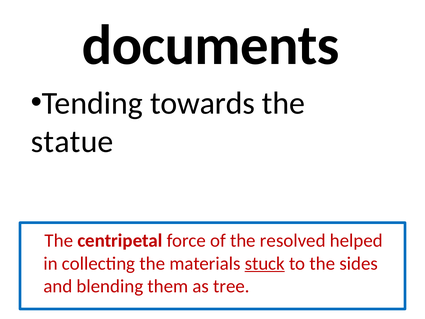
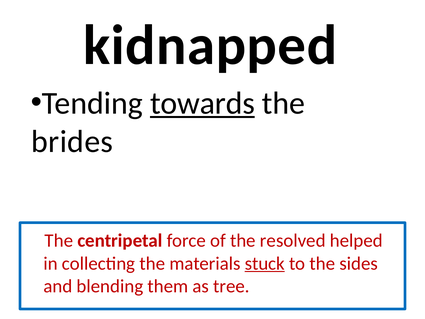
documents: documents -> kidnapped
towards underline: none -> present
statue: statue -> brides
